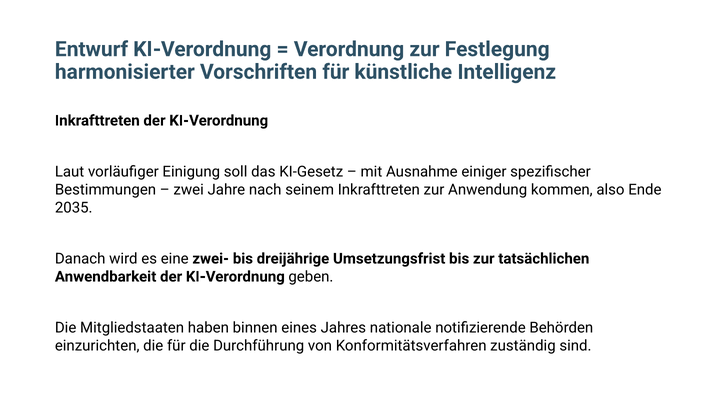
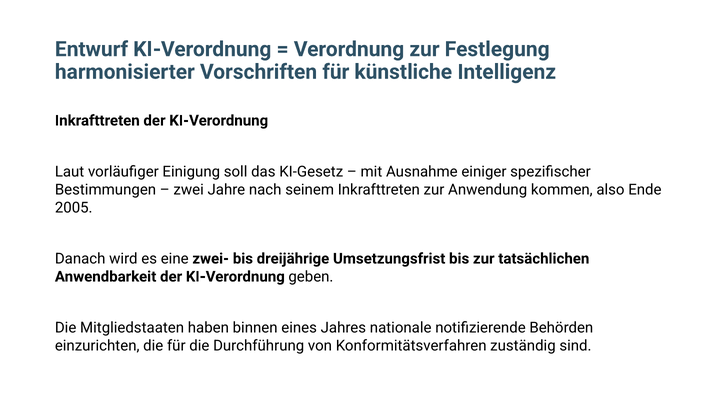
2035: 2035 -> 2005
